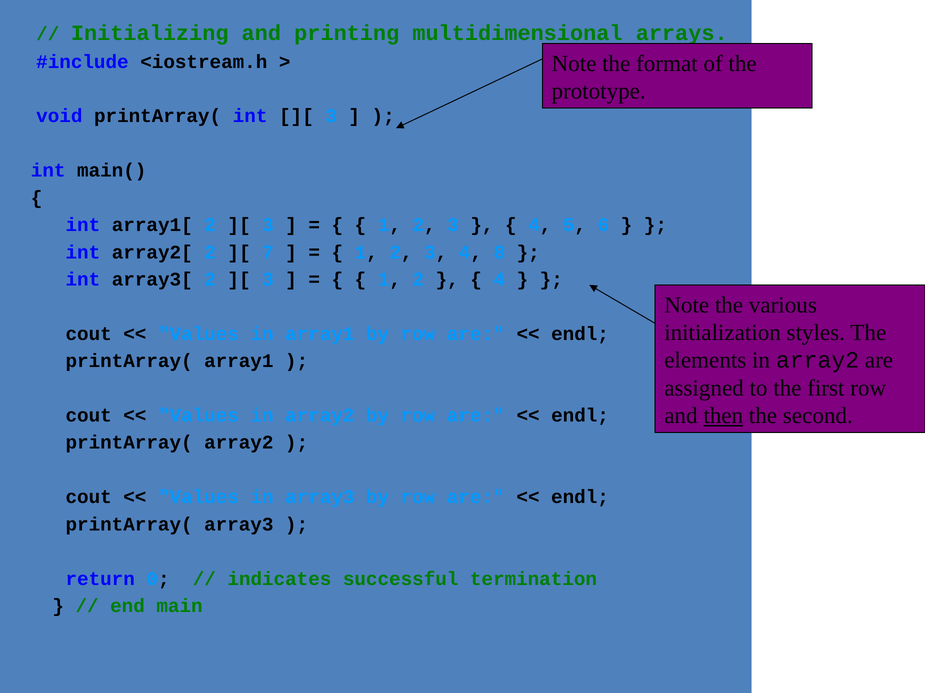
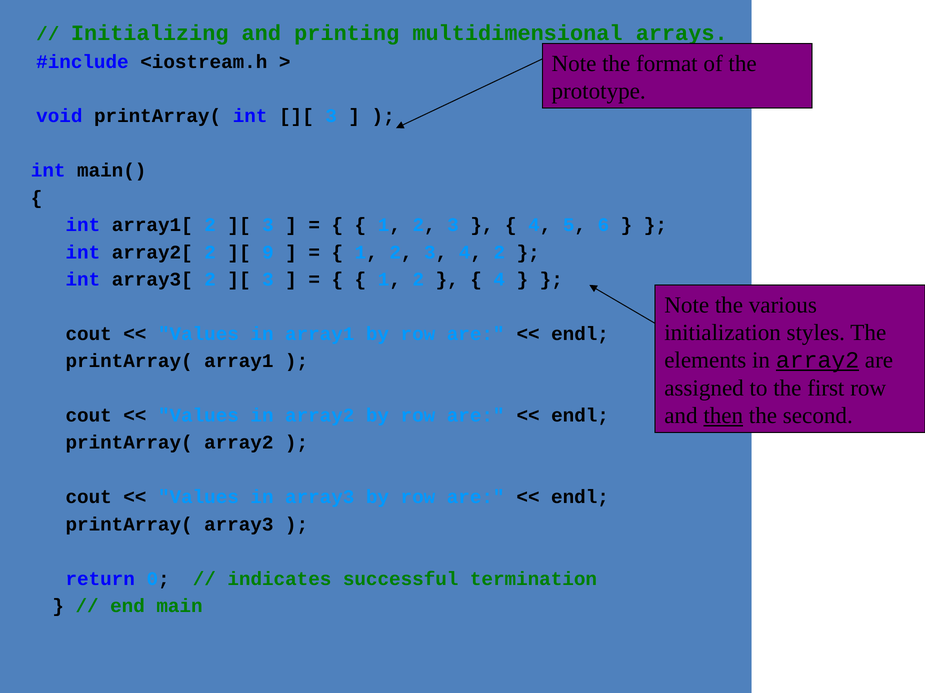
7: 7 -> 9
4 8: 8 -> 2
array2 at (818, 361) underline: none -> present
